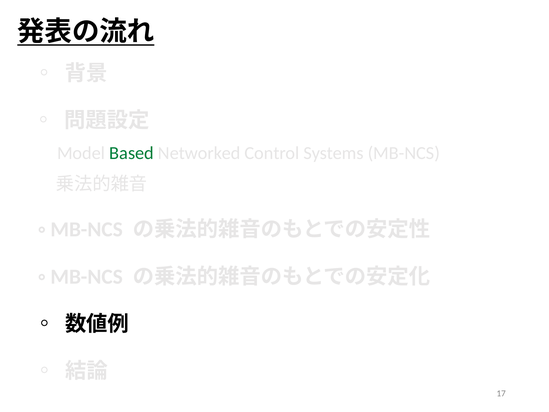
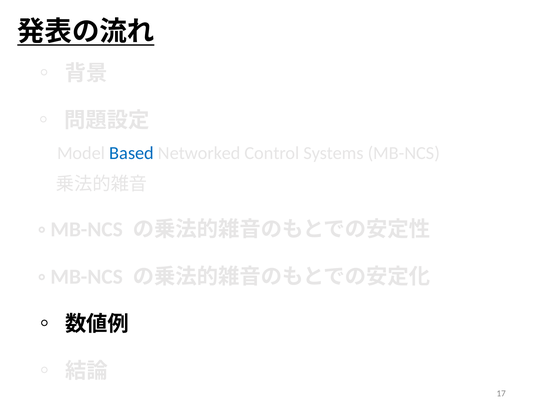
Based colour: green -> blue
